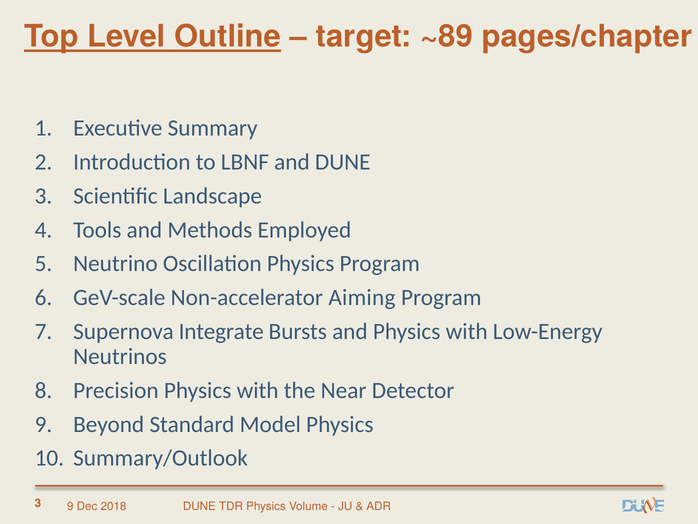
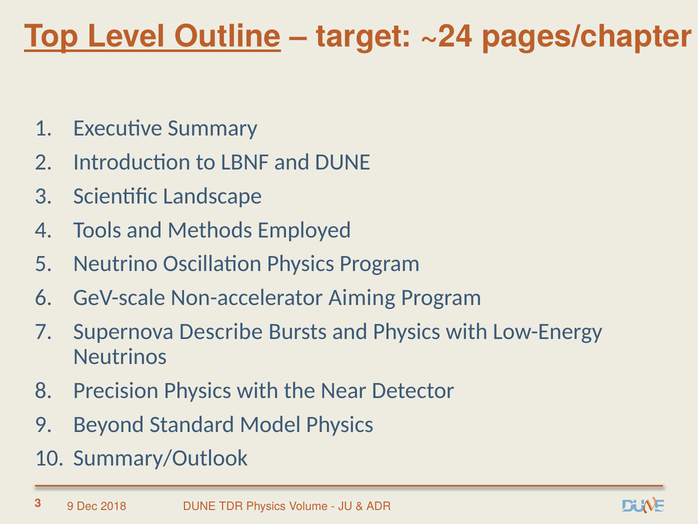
~89: ~89 -> ~24
Integrate: Integrate -> Describe
